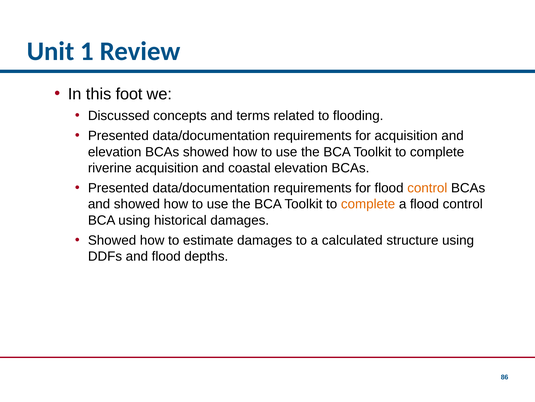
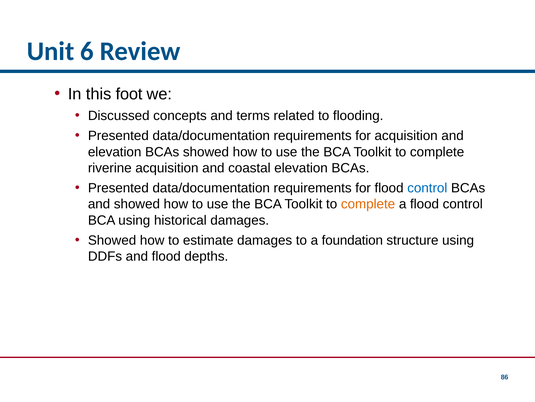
1: 1 -> 6
control at (427, 188) colour: orange -> blue
calculated: calculated -> foundation
